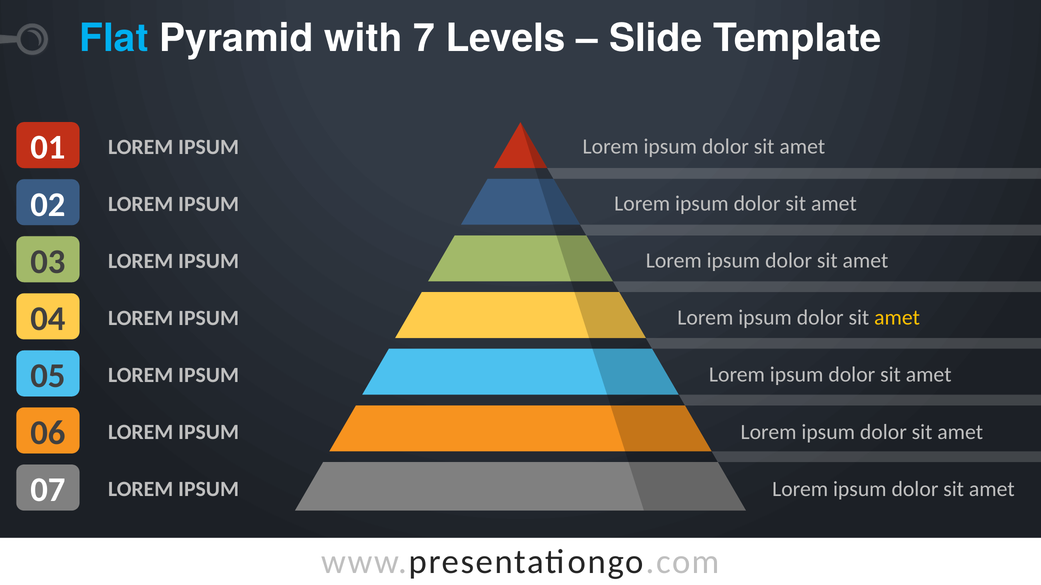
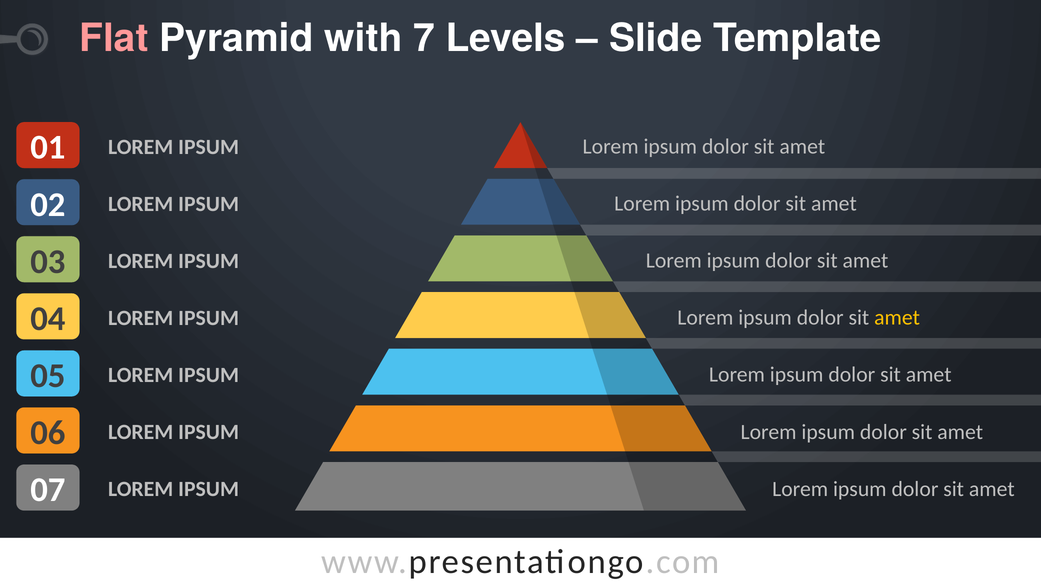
Flat colour: light blue -> pink
